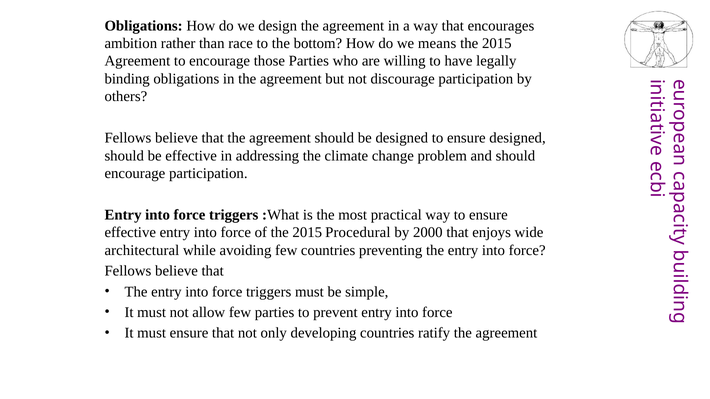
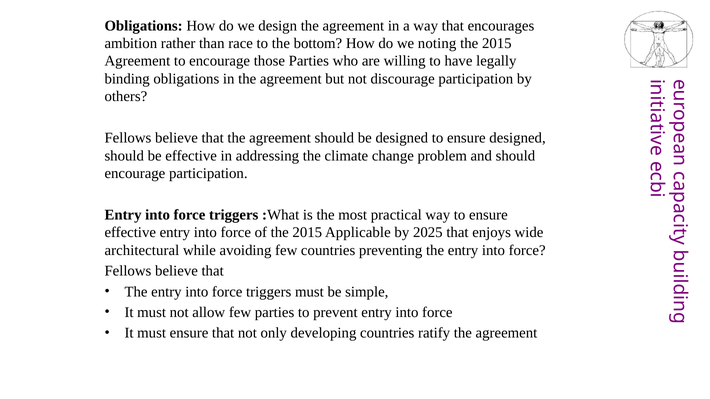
means: means -> noting
Procedural: Procedural -> Applicable
2000: 2000 -> 2025
